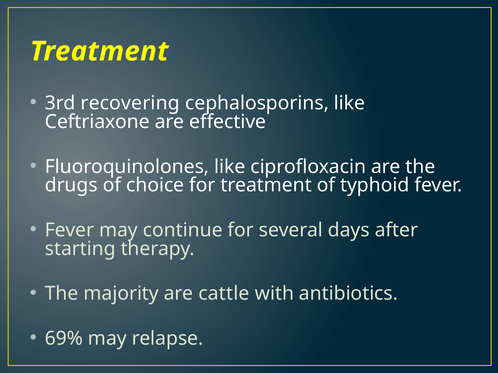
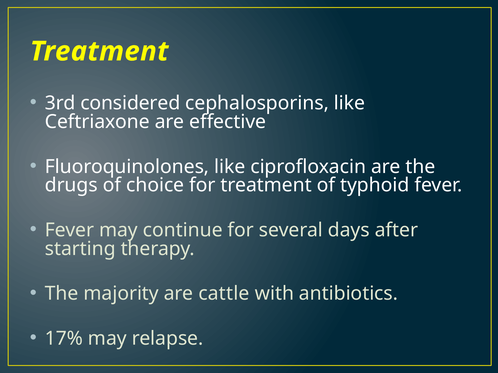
recovering: recovering -> considered
69%: 69% -> 17%
